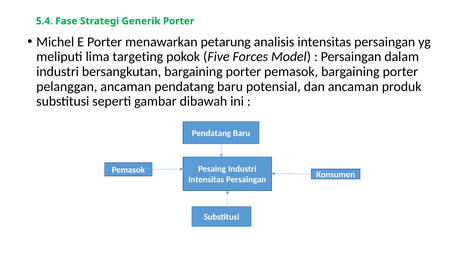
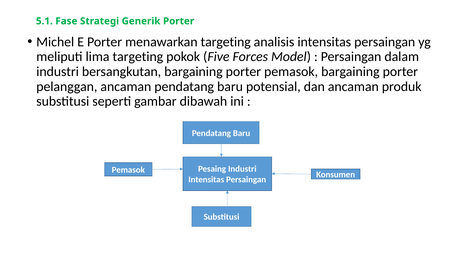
5.4: 5.4 -> 5.1
menawarkan petarung: petarung -> targeting
